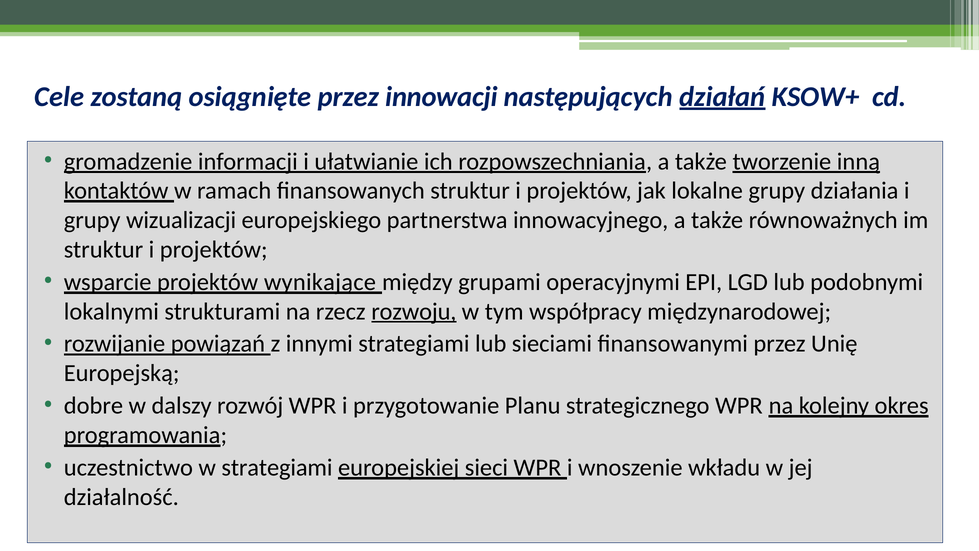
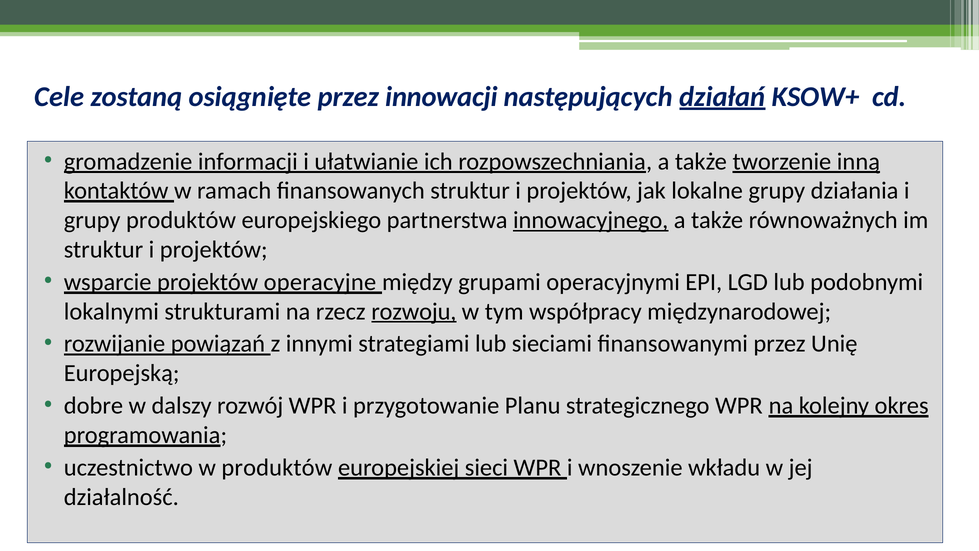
grupy wizualizacji: wizualizacji -> produktów
innowacyjnego underline: none -> present
wynikające: wynikające -> operacyjne
w strategiami: strategiami -> produktów
